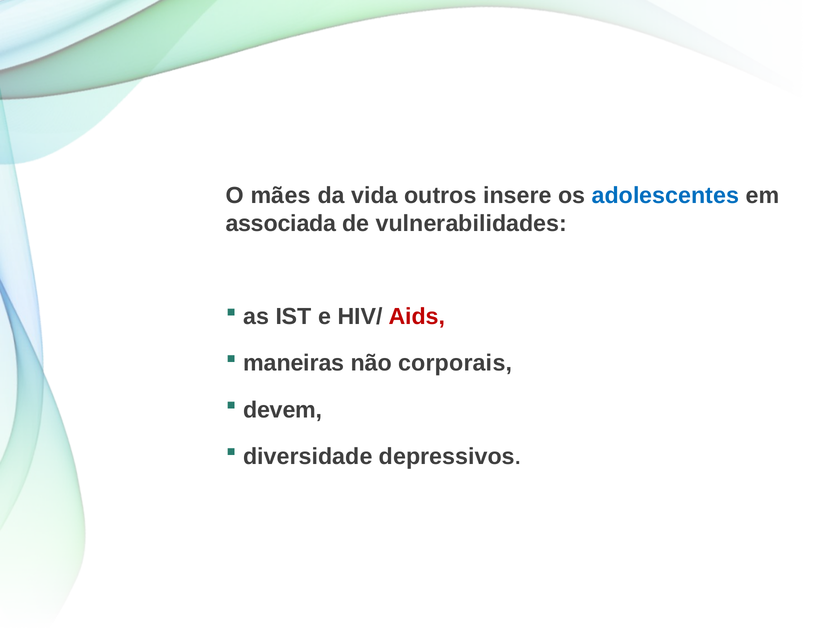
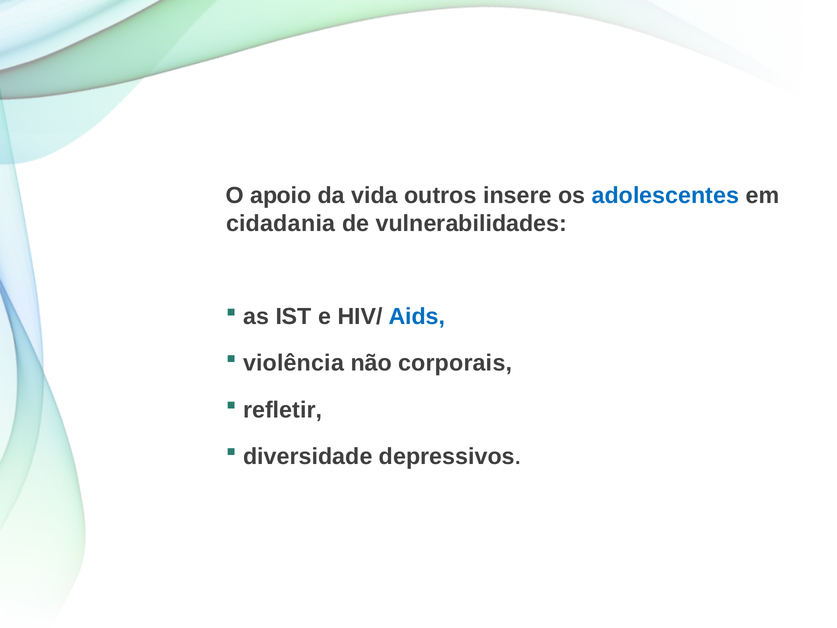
mães: mães -> apoio
associada: associada -> cidadania
Aids colour: red -> blue
maneiras: maneiras -> violência
devem: devem -> refletir
